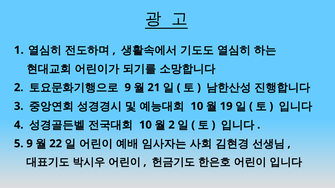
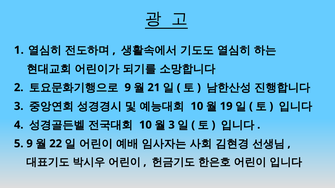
2 at (172, 125): 2 -> 3
